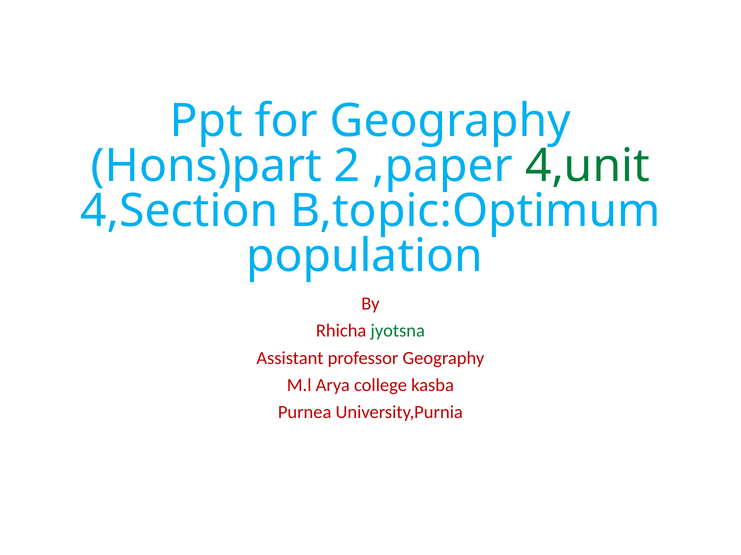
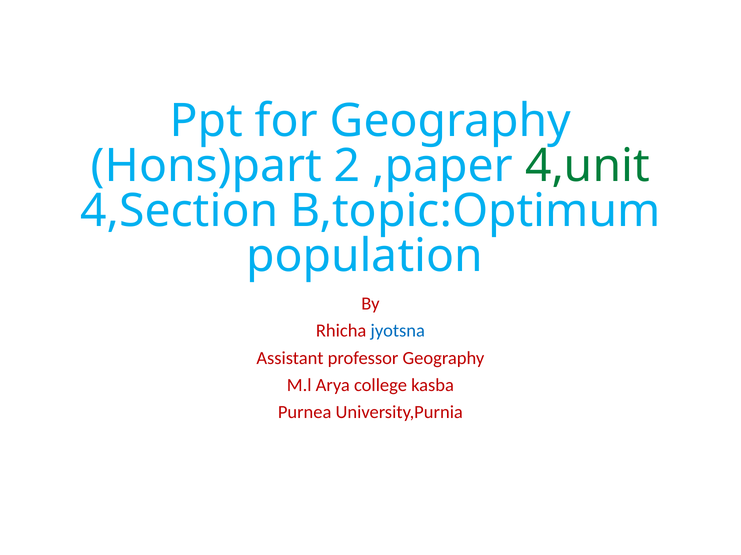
jyotsna colour: green -> blue
